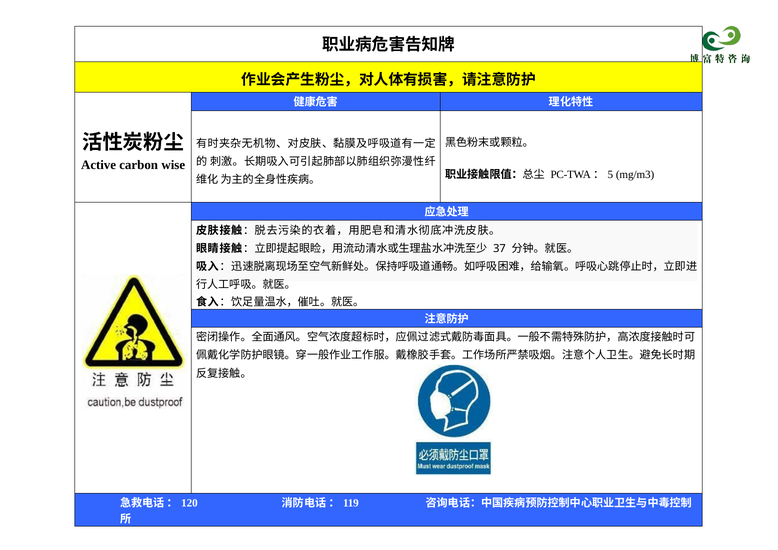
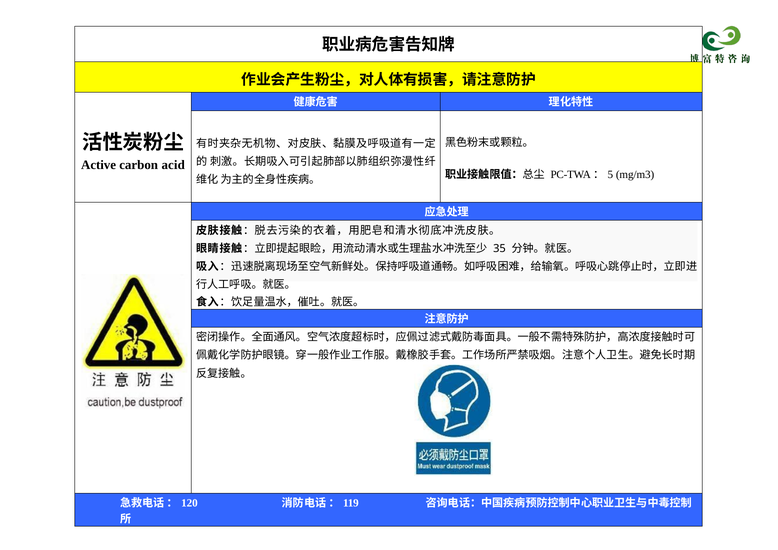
wise: wise -> acid
37: 37 -> 35
